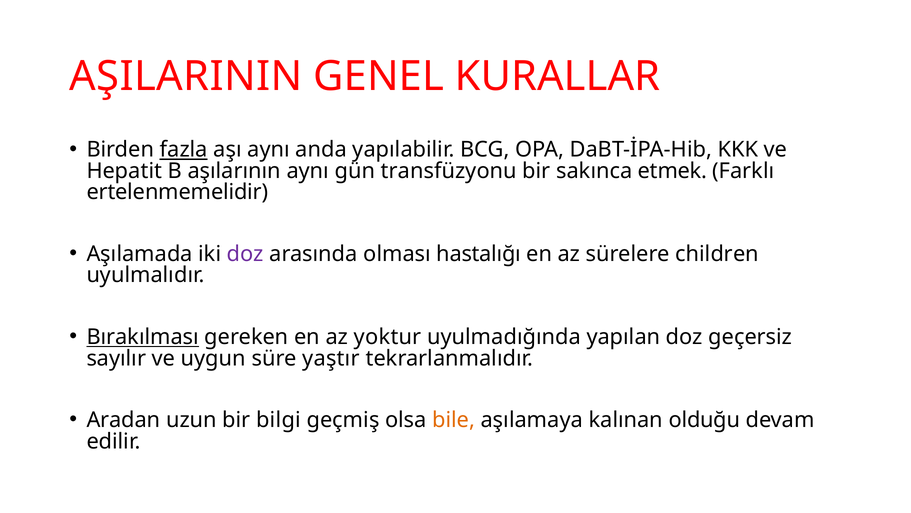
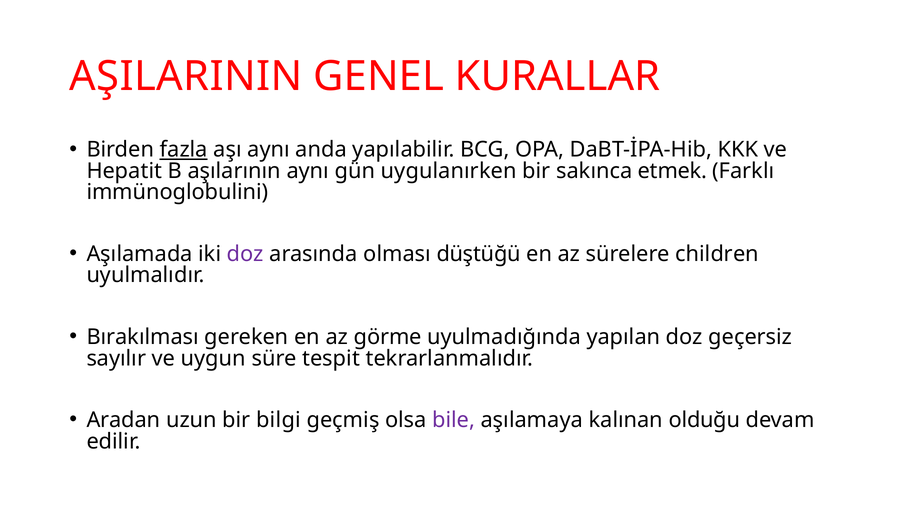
transfüzyonu: transfüzyonu -> uygulanırken
ertelenmemelidir: ertelenmemelidir -> immünoglobulini
hastalığı: hastalığı -> düştüğü
Bırakılması underline: present -> none
yoktur: yoktur -> görme
yaştır: yaştır -> tespit
bile colour: orange -> purple
